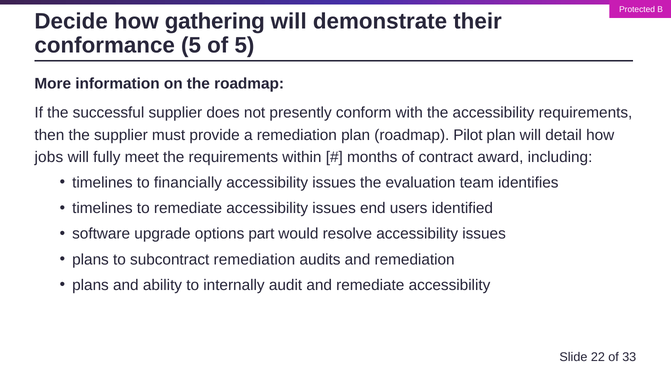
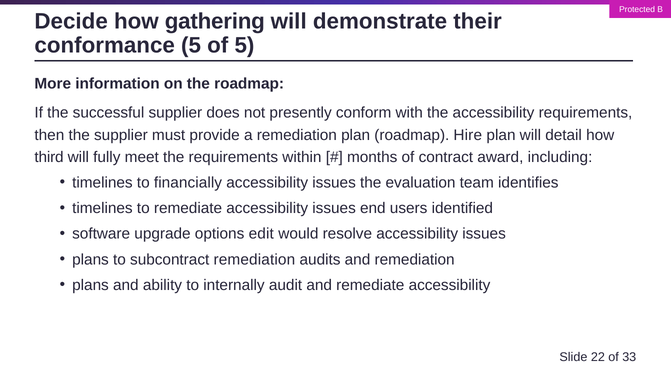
Pilot: Pilot -> Hire
jobs: jobs -> third
part: part -> edit
